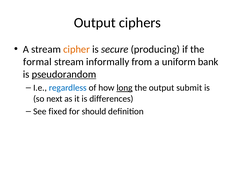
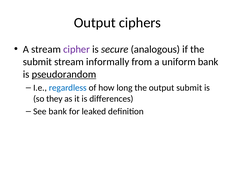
cipher colour: orange -> purple
producing: producing -> analogous
formal at (37, 62): formal -> submit
long underline: present -> none
next: next -> they
See fixed: fixed -> bank
should: should -> leaked
